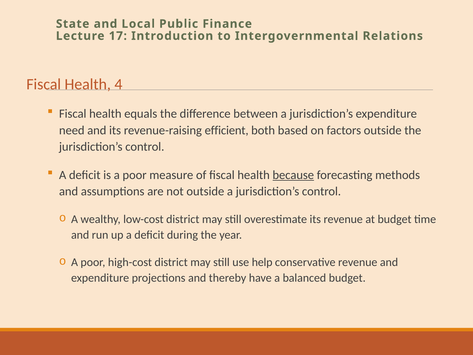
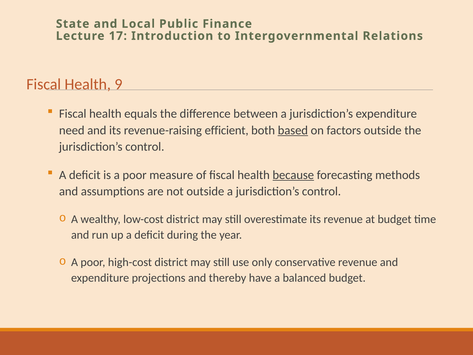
4: 4 -> 9
based underline: none -> present
help: help -> only
